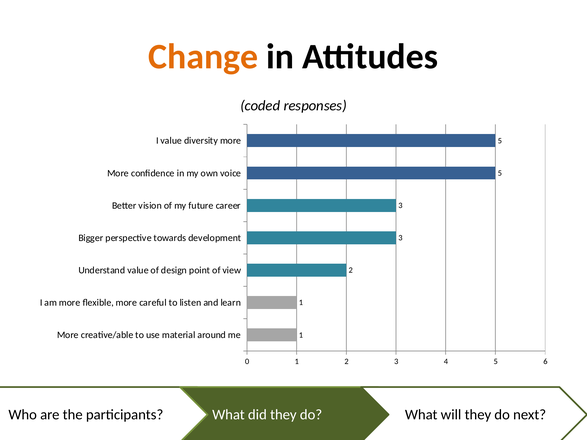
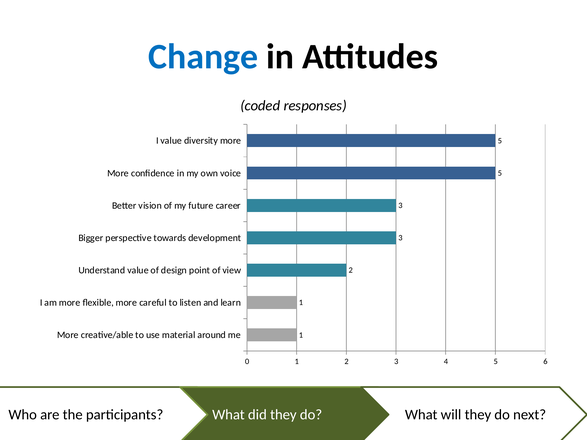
Change colour: orange -> blue
